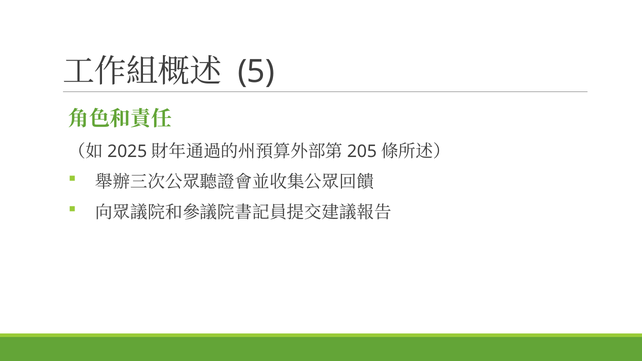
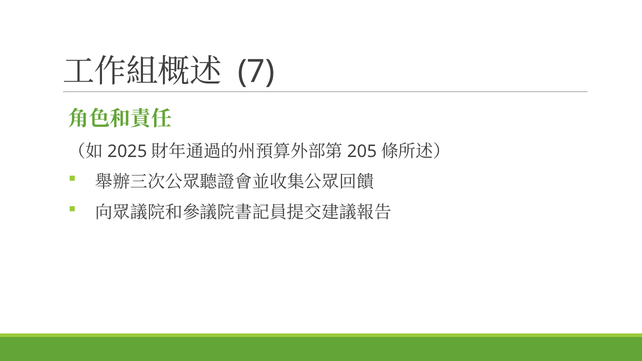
5: 5 -> 7
